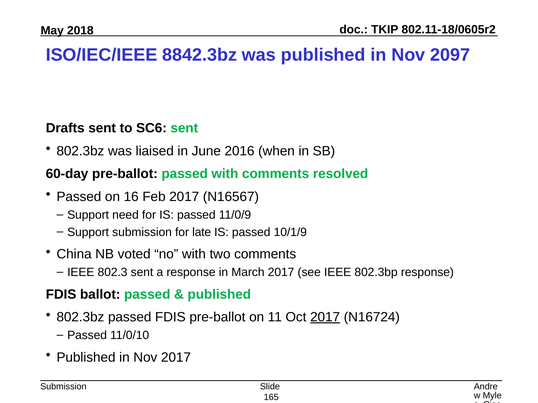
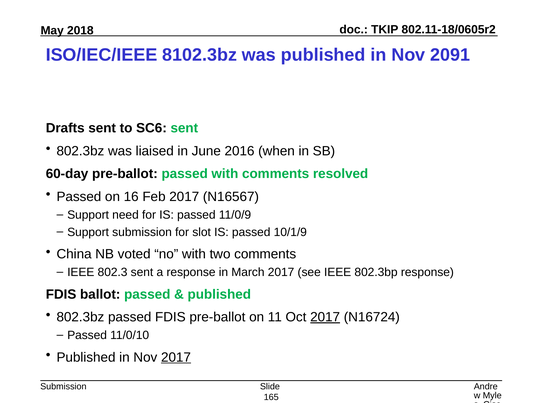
8842.3bz: 8842.3bz -> 8102.3bz
2097: 2097 -> 2091
late: late -> slot
2017 at (176, 358) underline: none -> present
